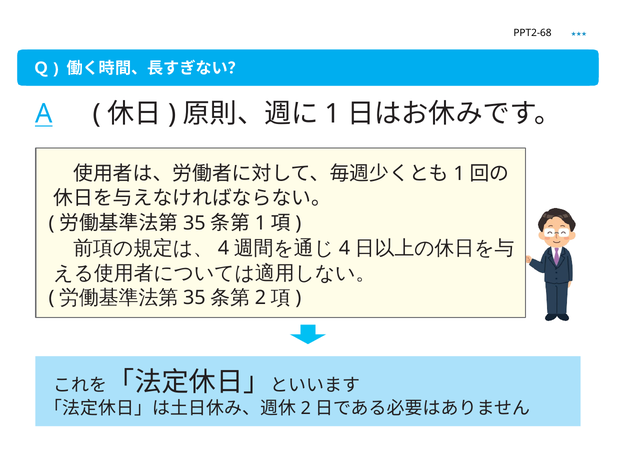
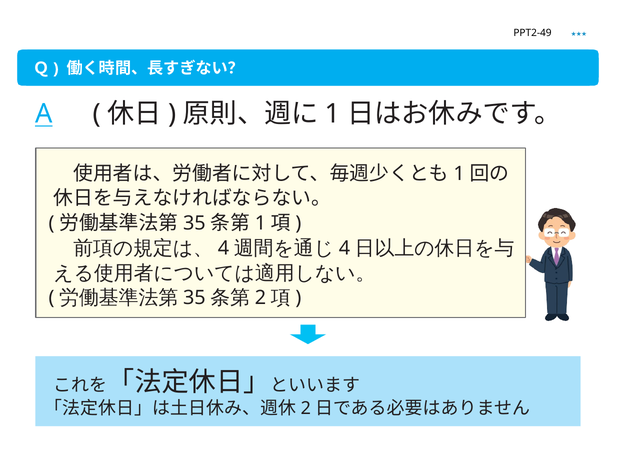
PPT2-68: PPT2-68 -> PPT2-49
